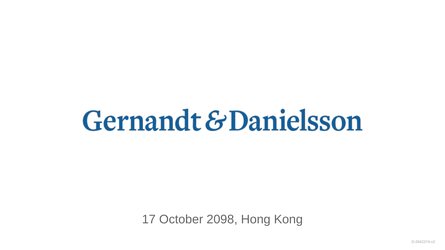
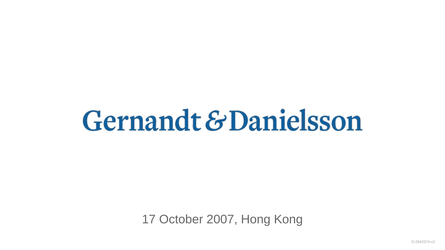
2098: 2098 -> 2007
